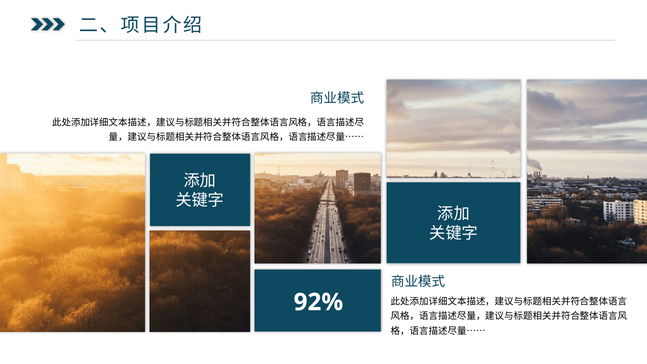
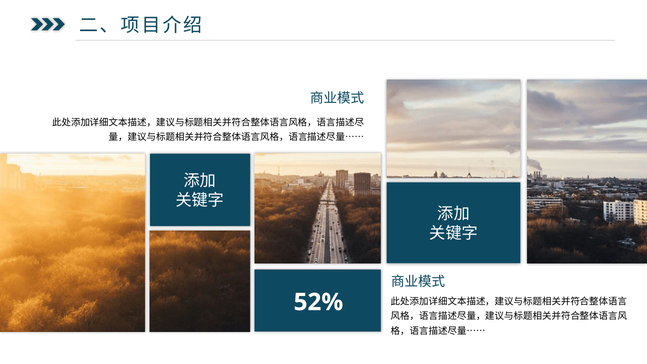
92%: 92% -> 52%
